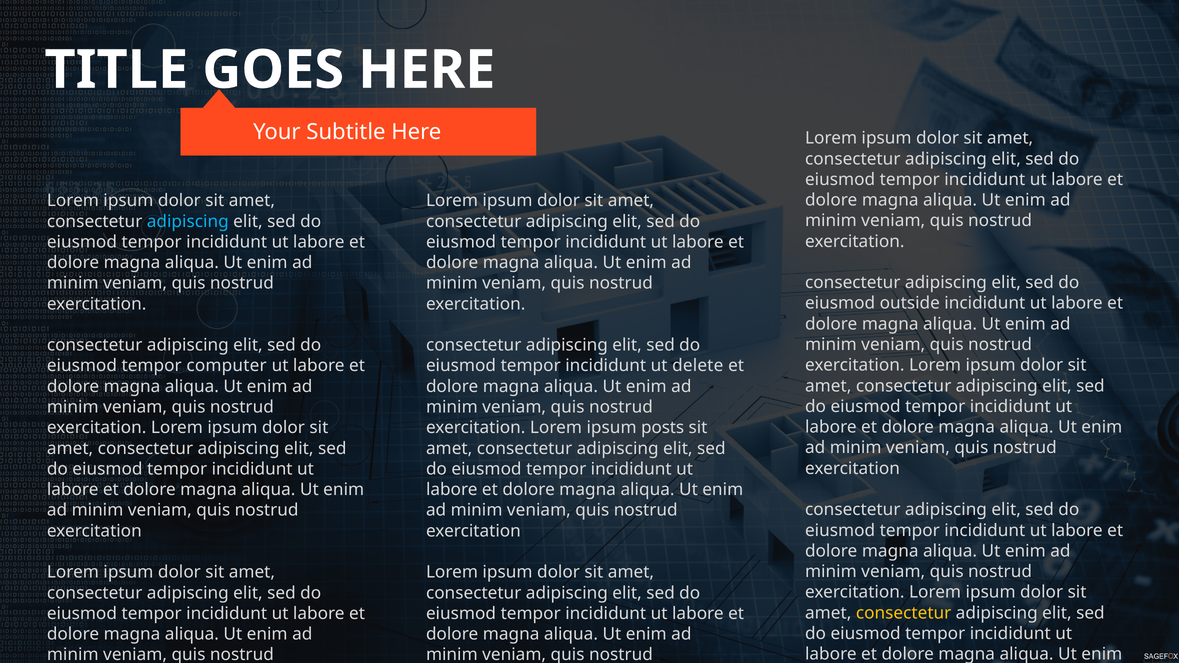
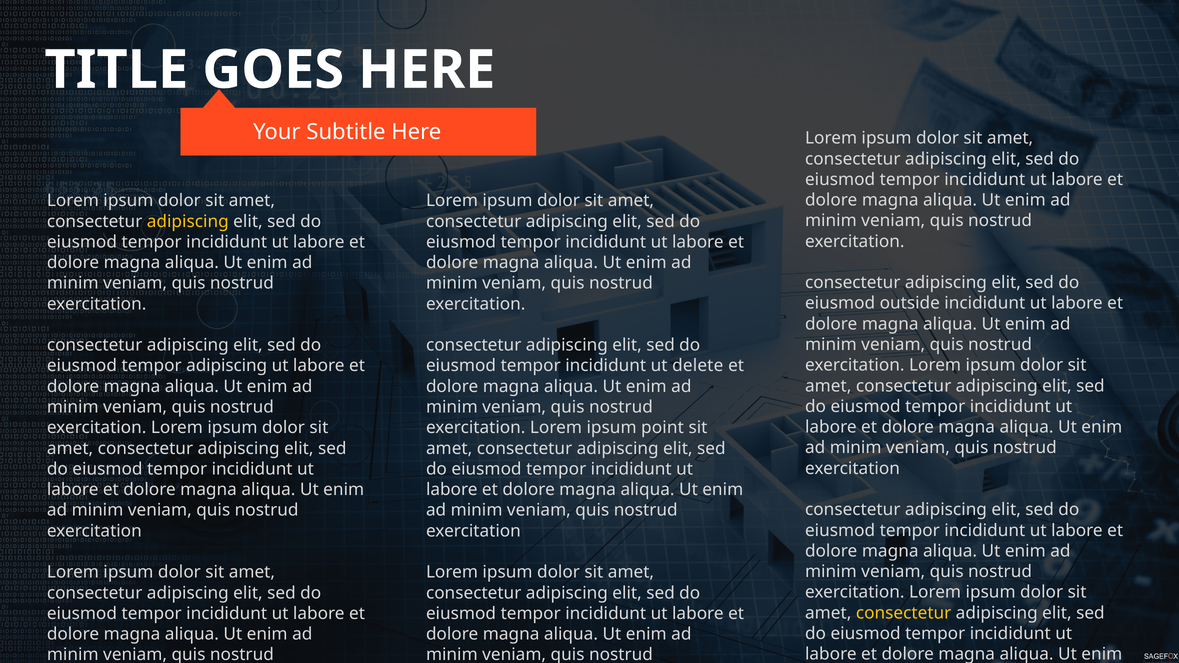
adipiscing at (188, 221) colour: light blue -> yellow
tempor computer: computer -> adipiscing
posts: posts -> point
